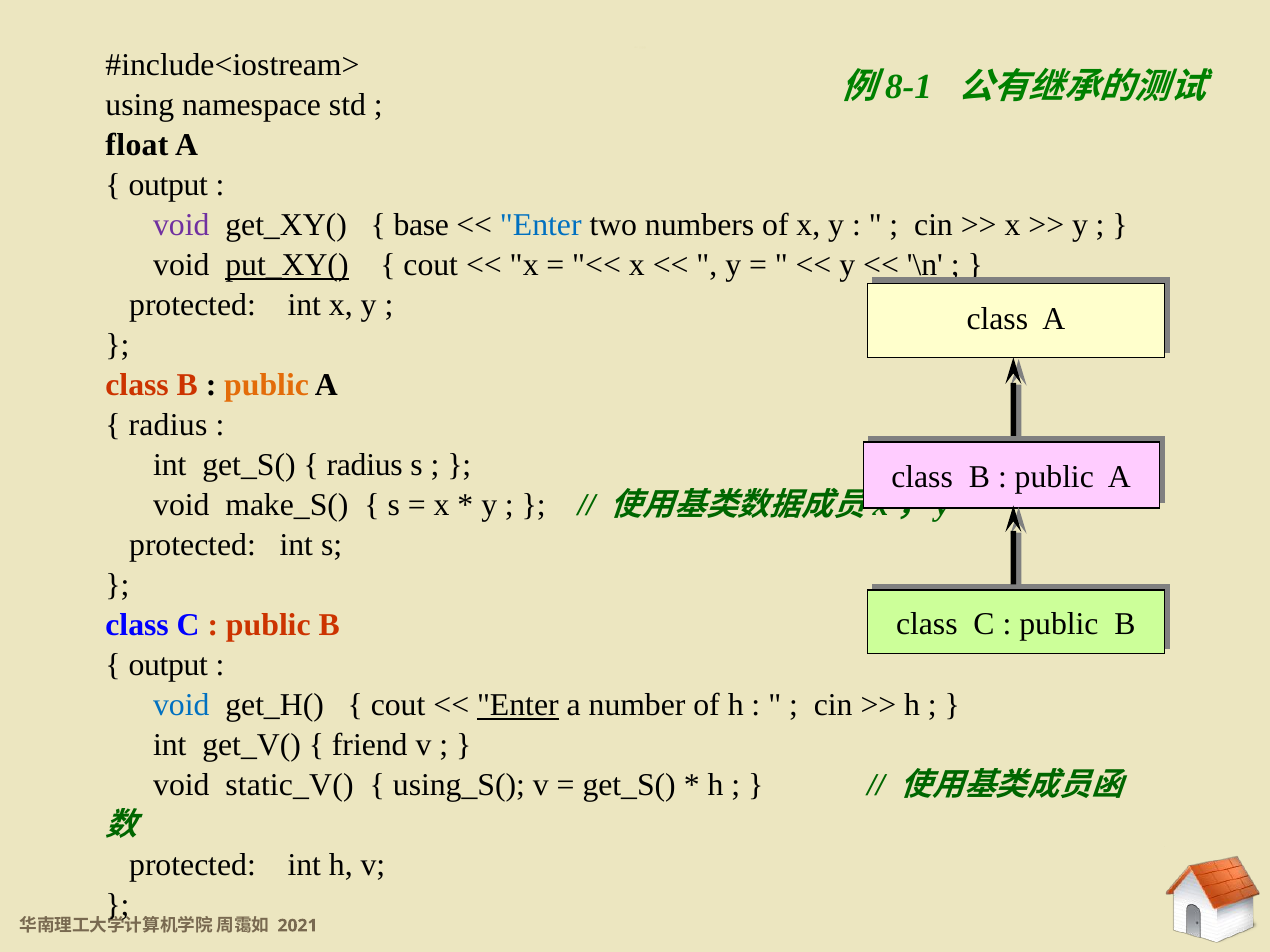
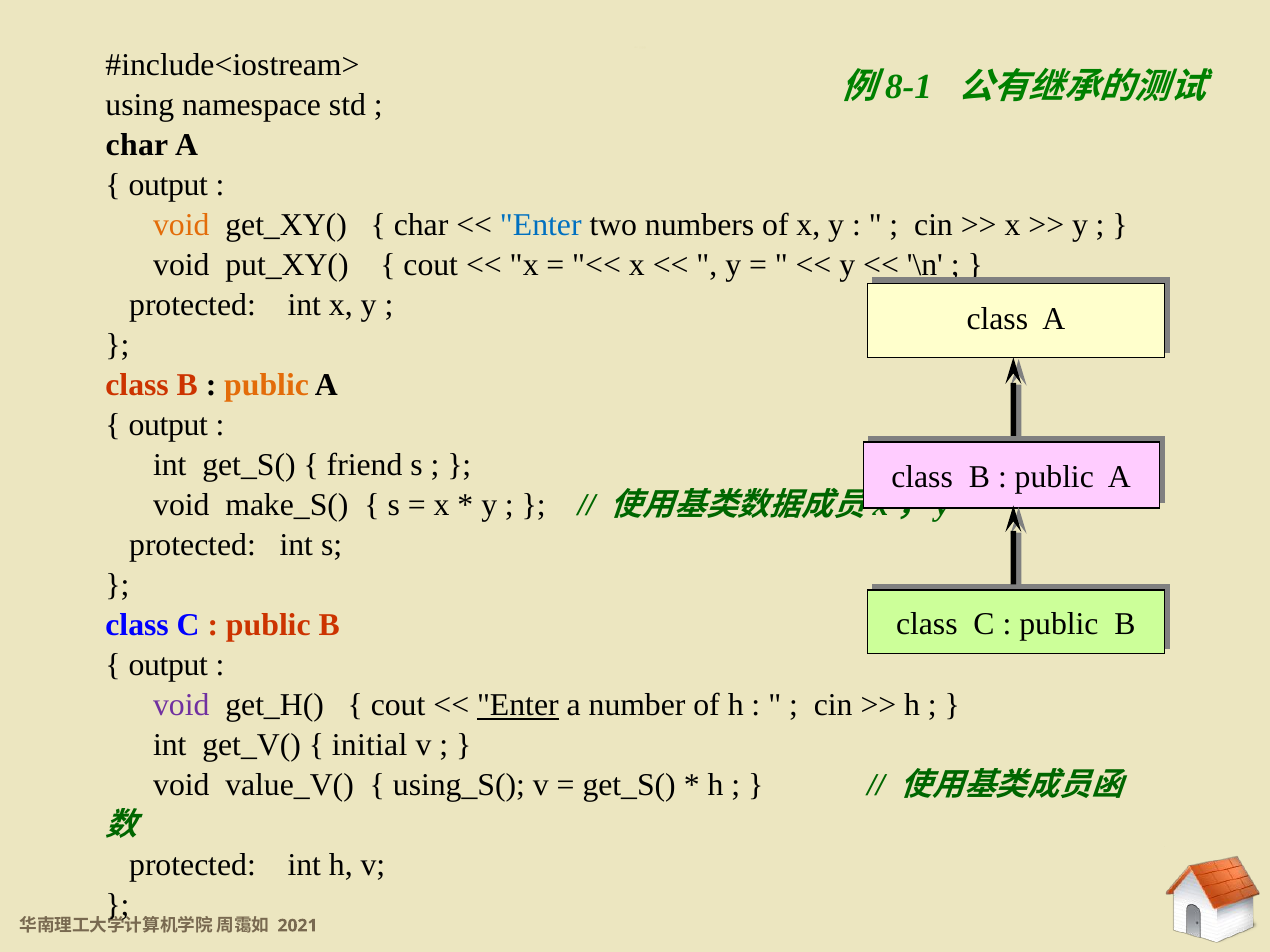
float at (137, 146): float -> char
void at (181, 226) colour: purple -> orange
base at (421, 226): base -> char
put_XY( underline: present -> none
radius at (168, 426): radius -> output
radius at (365, 466): radius -> friend
void at (181, 706) colour: blue -> purple
friend: friend -> initial
static_V(: static_V( -> value_V(
